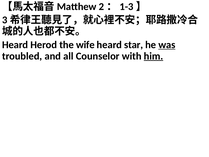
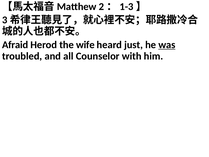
Heard at (15, 45): Heard -> Afraid
star: star -> just
him underline: present -> none
